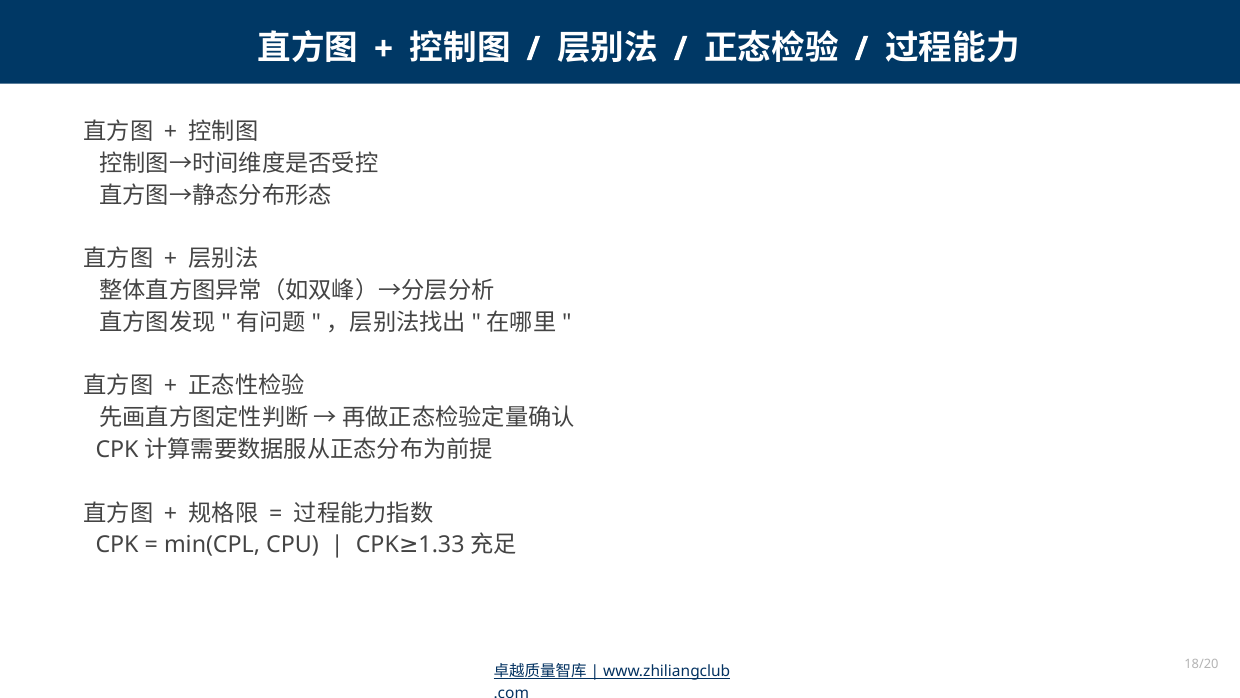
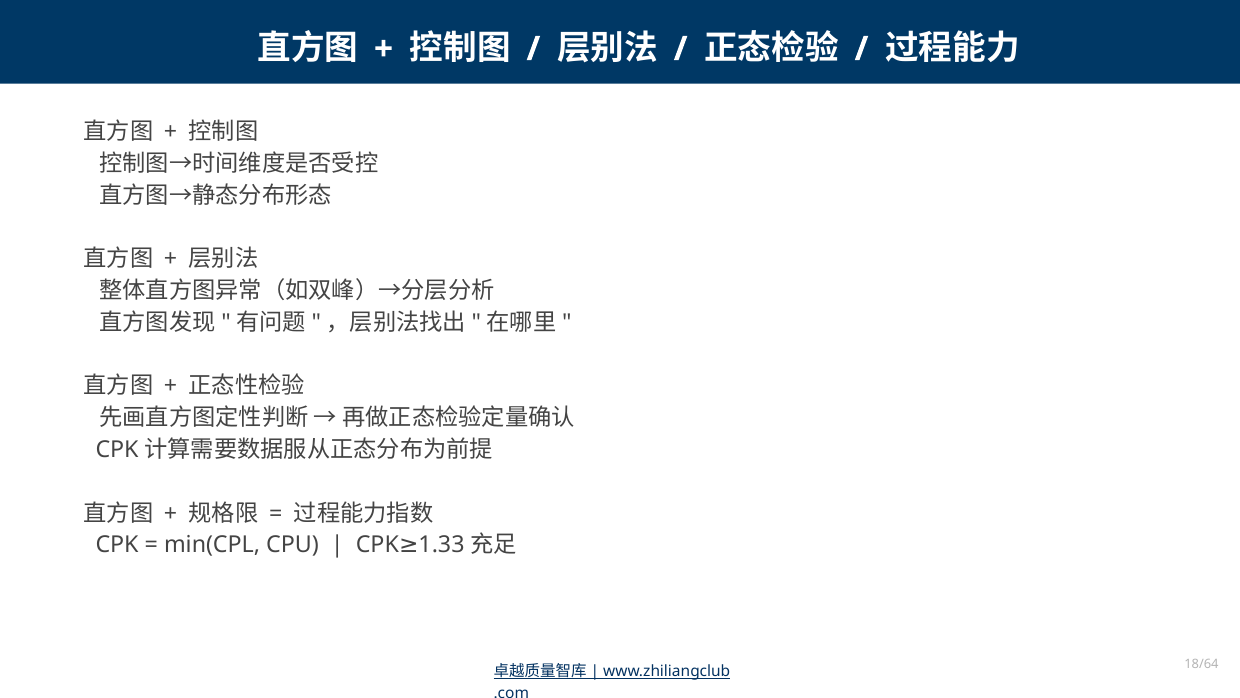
18/20: 18/20 -> 18/64
